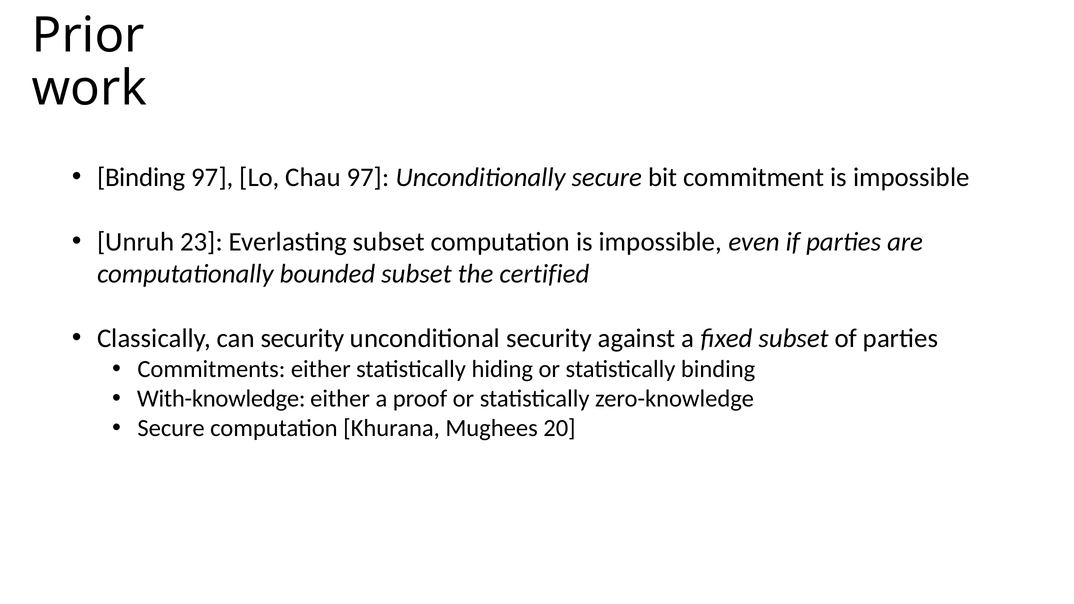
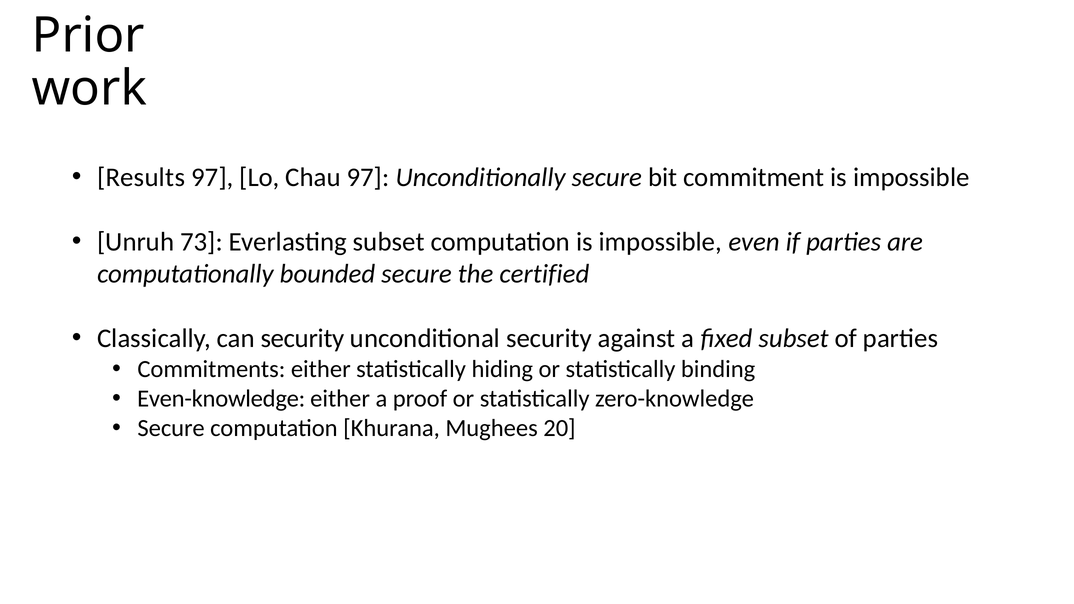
Binding at (141, 177): Binding -> Results
23: 23 -> 73
bounded subset: subset -> secure
With-knowledge: With-knowledge -> Even-knowledge
